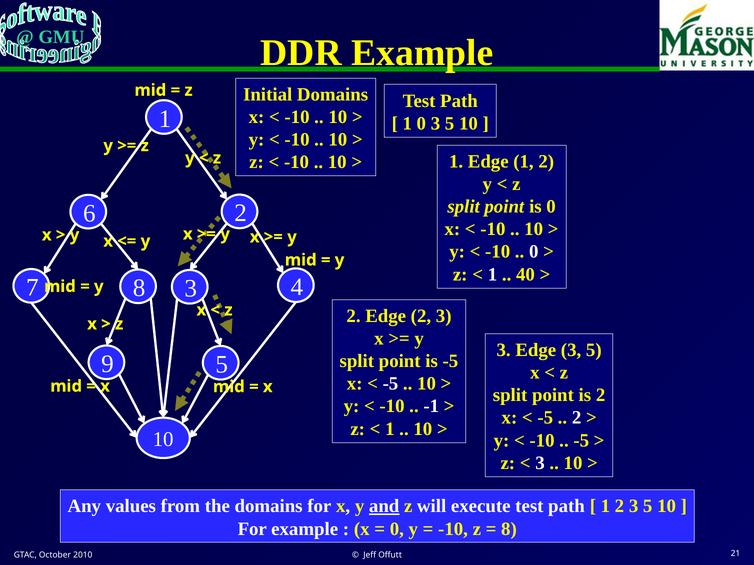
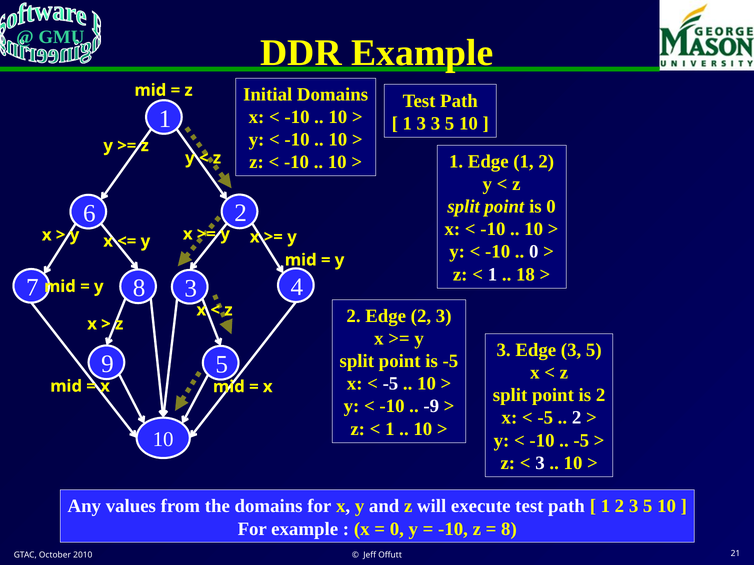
1 0: 0 -> 3
40: 40 -> 18
-1: -1 -> -9
and underline: present -> none
